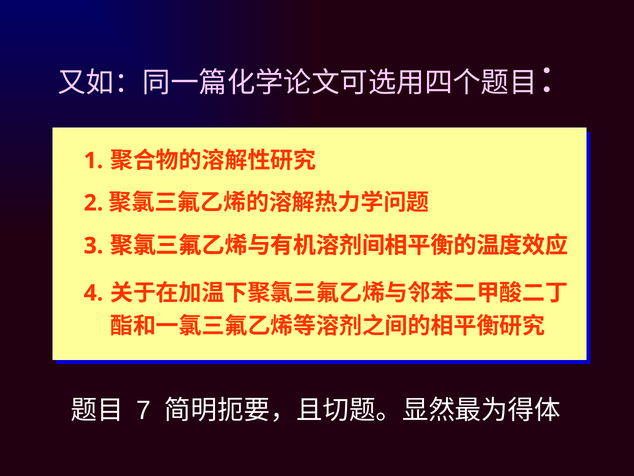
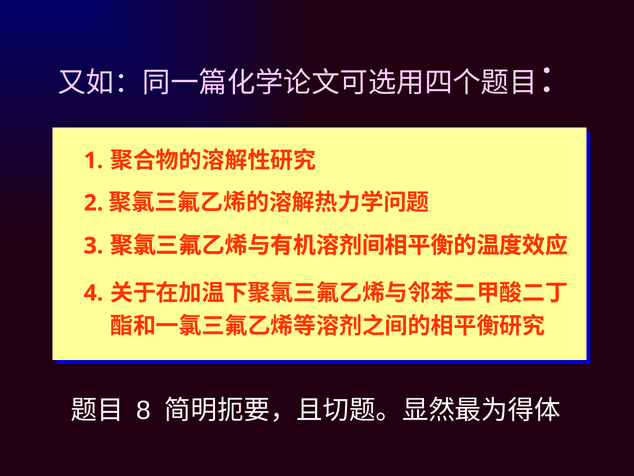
7: 7 -> 8
